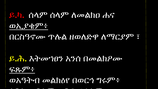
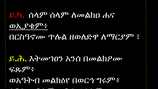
ፍጹም፥ underline: present -> none
